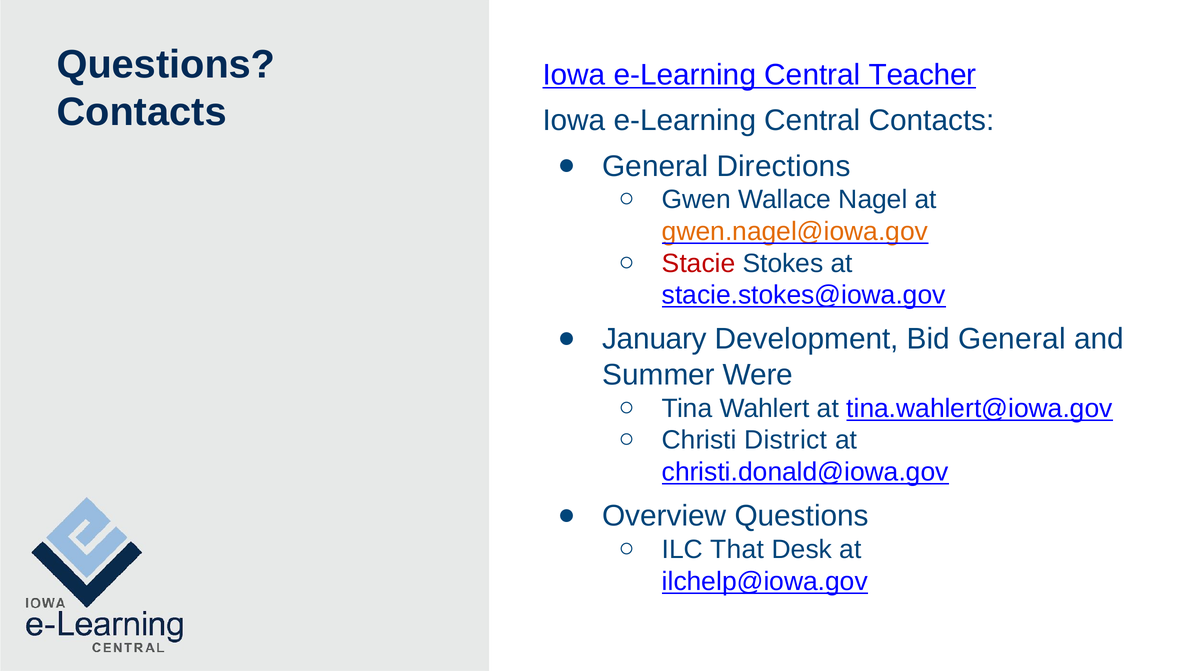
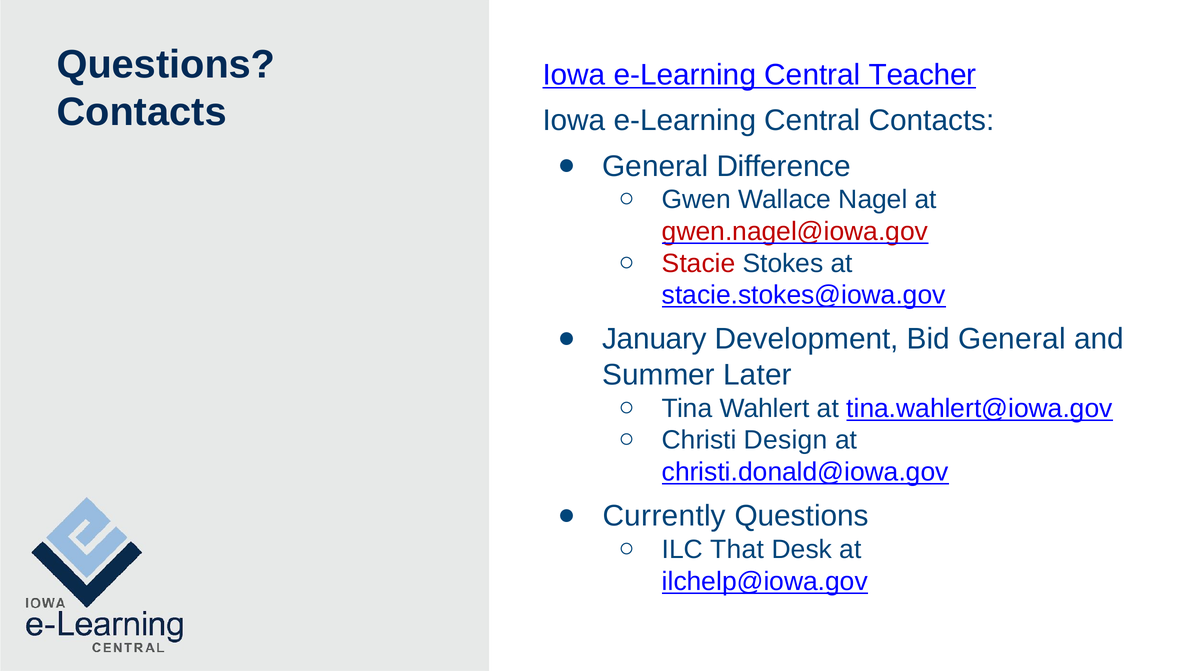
Directions: Directions -> Difference
gwen.nagel@iowa.gov colour: orange -> red
Were: Were -> Later
District: District -> Design
Overview: Overview -> Currently
